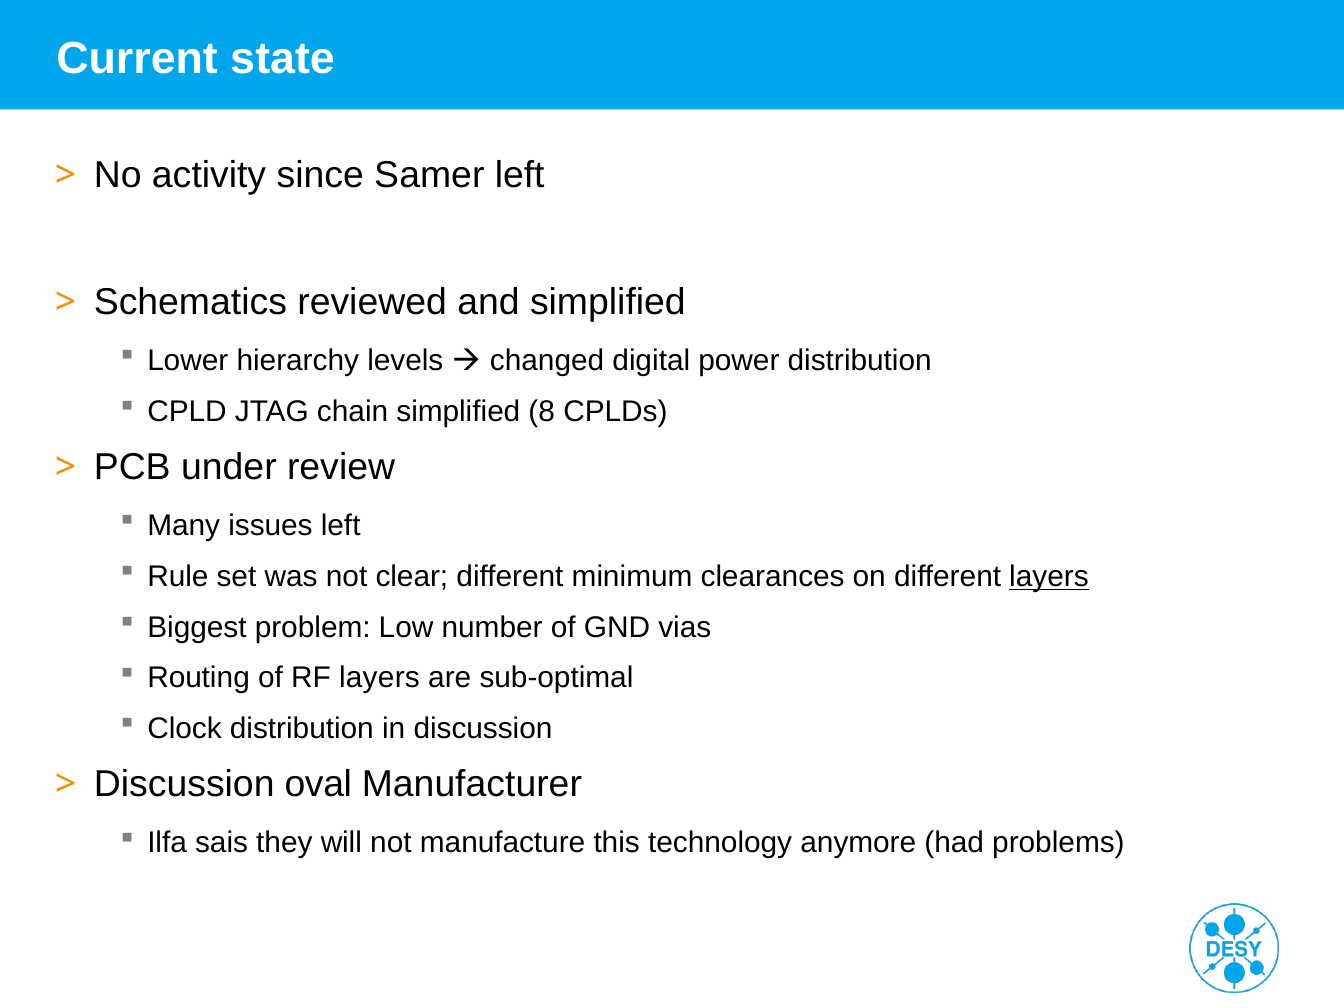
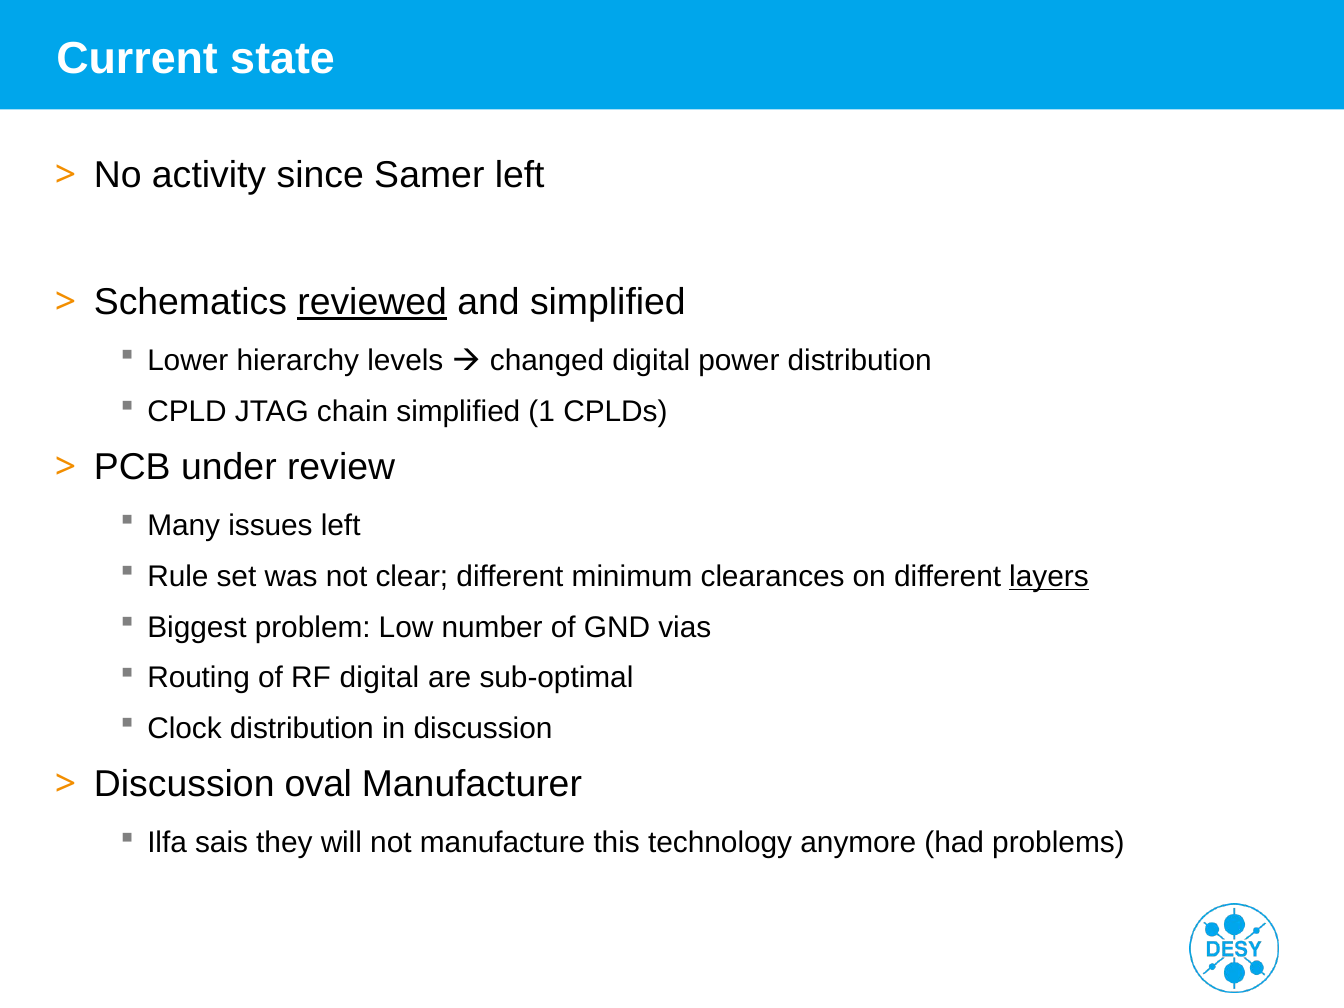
reviewed underline: none -> present
8: 8 -> 1
RF layers: layers -> digital
